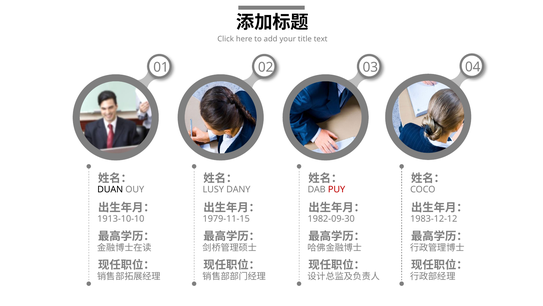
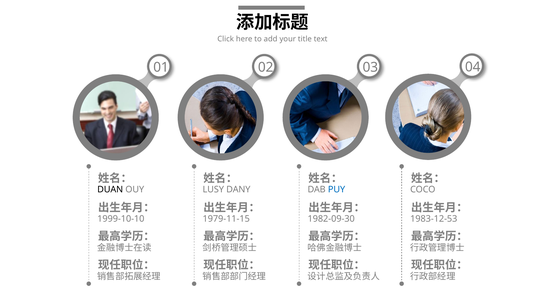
PUY colour: red -> blue
1913-10-10: 1913-10-10 -> 1999-10-10
1983-12-12: 1983-12-12 -> 1983-12-53
